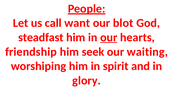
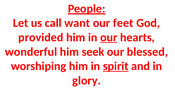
blot: blot -> feet
steadfast: steadfast -> provided
friendship: friendship -> wonderful
waiting: waiting -> blessed
spirit underline: none -> present
